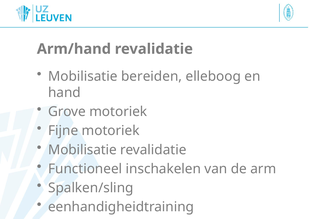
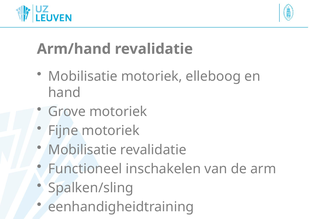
Mobilisatie bereiden: bereiden -> motoriek
